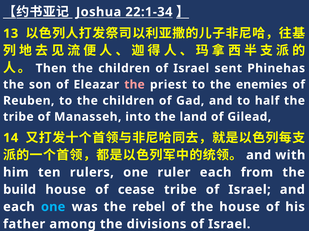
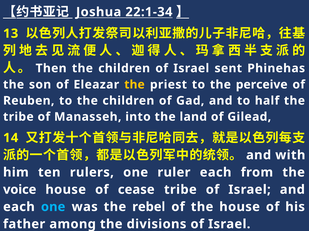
the at (134, 85) colour: pink -> yellow
enemies: enemies -> perceive
build: build -> voice
